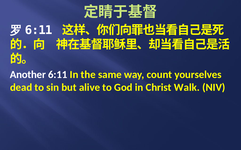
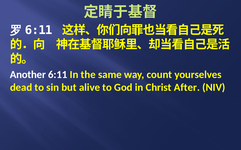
Walk: Walk -> After
